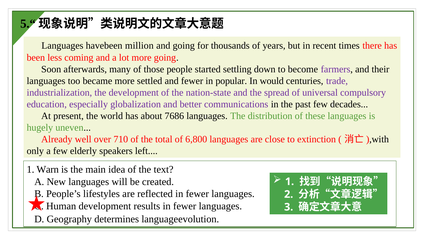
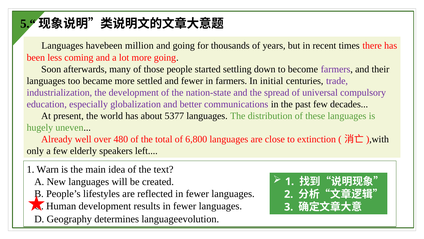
in popular: popular -> farmers
would: would -> initial
7686: 7686 -> 5377
710: 710 -> 480
